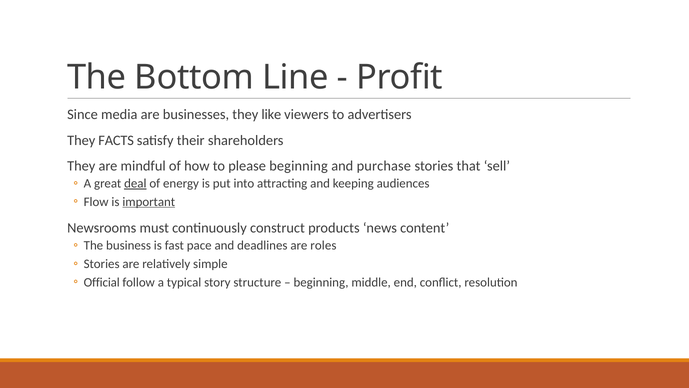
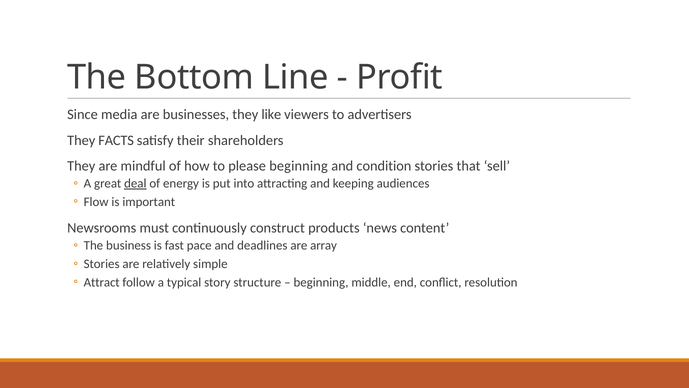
purchase: purchase -> condition
important underline: present -> none
roles: roles -> array
Official: Official -> Attract
